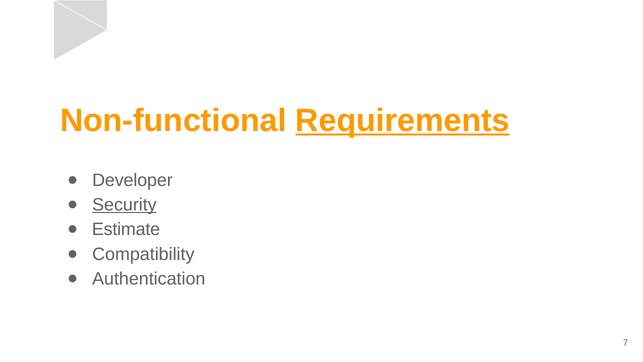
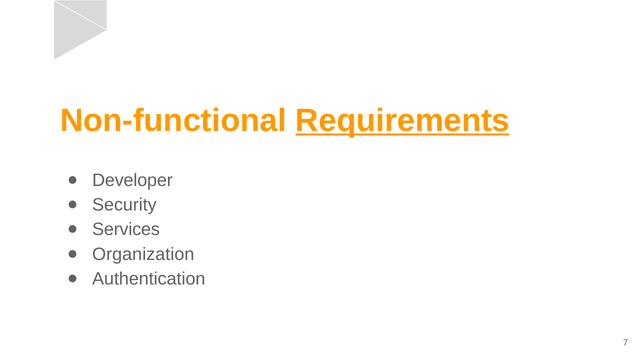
Security underline: present -> none
Estimate: Estimate -> Services
Compatibility: Compatibility -> Organization
